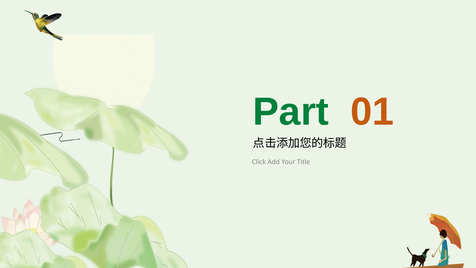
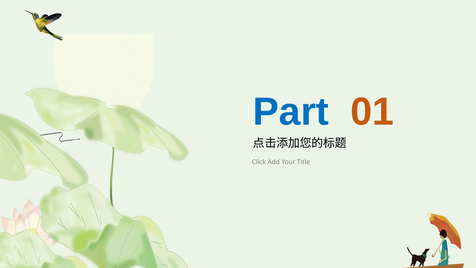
Part colour: green -> blue
